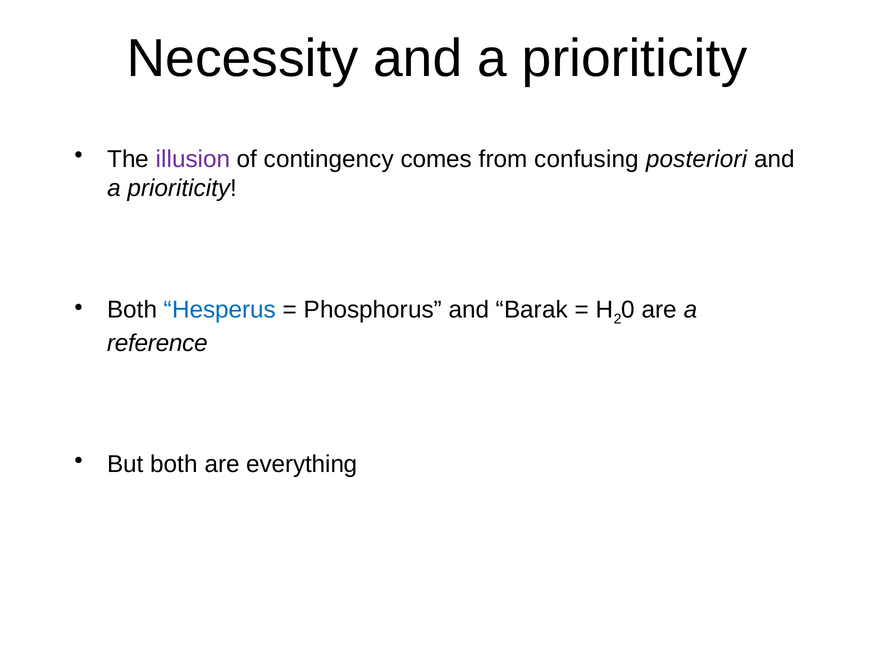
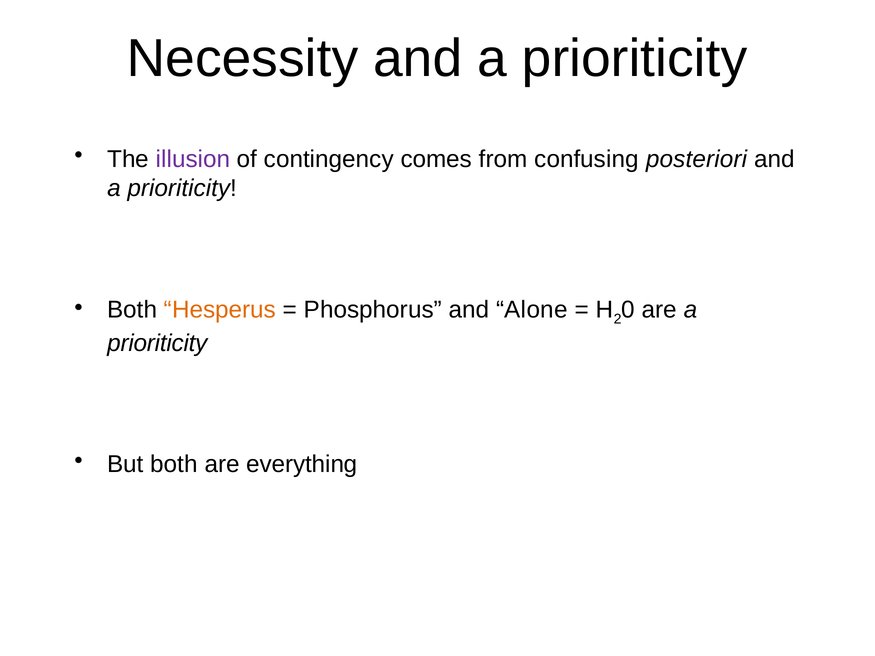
Hesperus colour: blue -> orange
Barak: Barak -> Alone
reference at (157, 343): reference -> prioriticity
